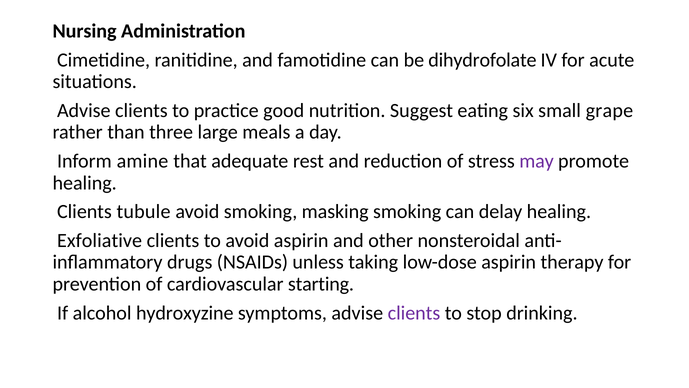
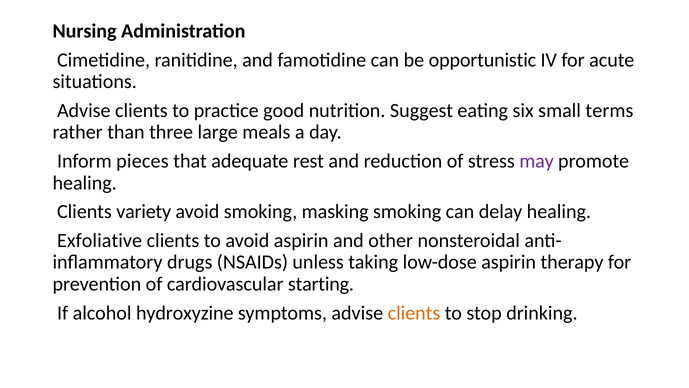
dihydrofolate: dihydrofolate -> opportunistic
grape: grape -> terms
amine: amine -> pieces
tubule: tubule -> variety
clients at (414, 313) colour: purple -> orange
